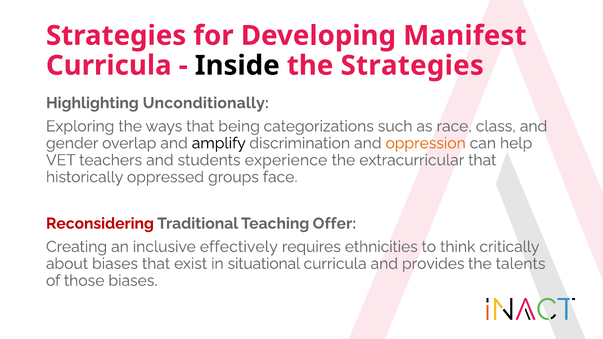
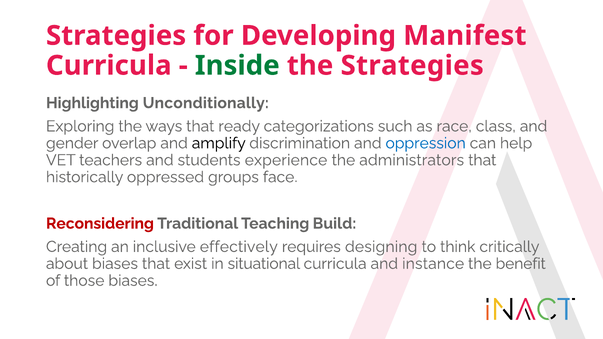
Inside colour: black -> green
being: being -> ready
oppression colour: orange -> blue
extracurricular: extracurricular -> administrators
Offer: Offer -> Build
ethnicities: ethnicities -> designing
provides: provides -> instance
talents: talents -> benefit
